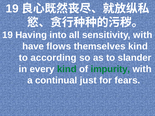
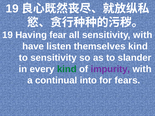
into: into -> fear
flows: flows -> listen
to according: according -> sensitivity
impurity colour: green -> purple
just: just -> into
